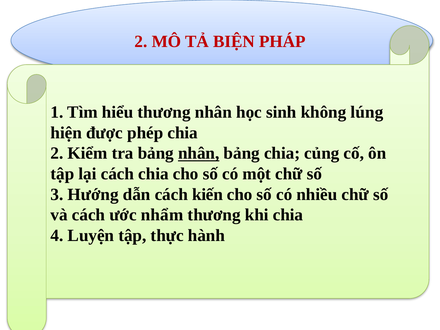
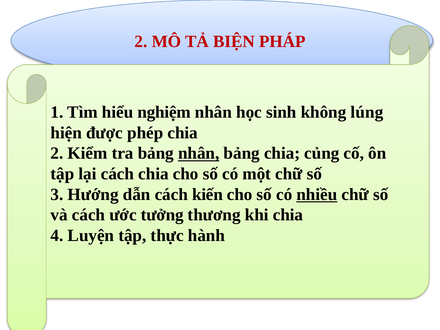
hiểu thương: thương -> nghiệm
nhiều underline: none -> present
nhẩm: nhẩm -> tưởng
